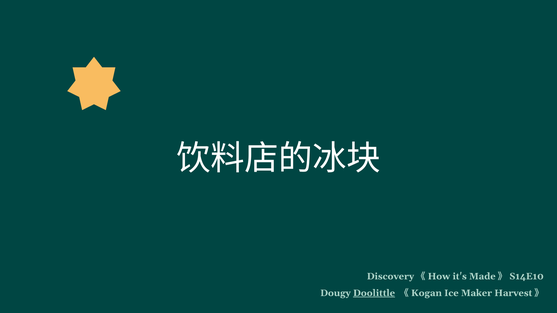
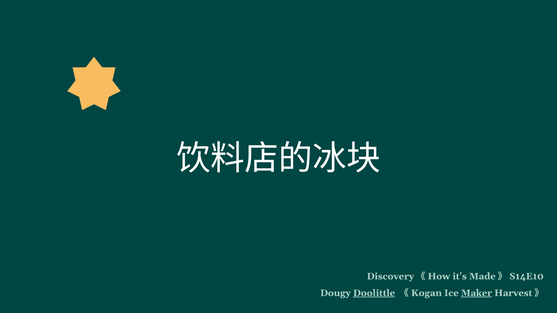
Maker underline: none -> present
